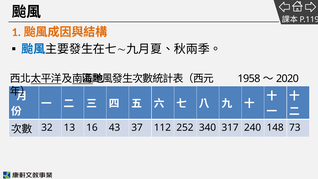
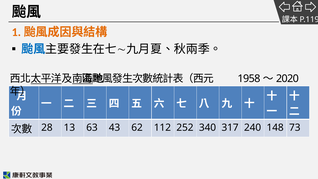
32: 32 -> 28
16: 16 -> 63
37: 37 -> 62
